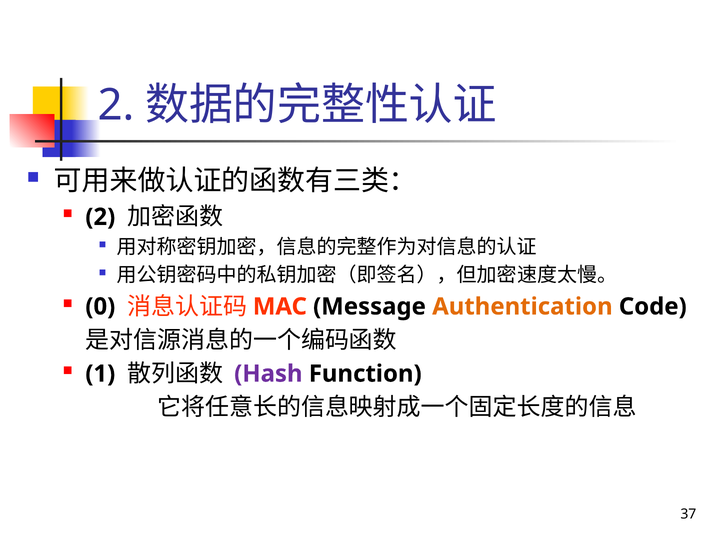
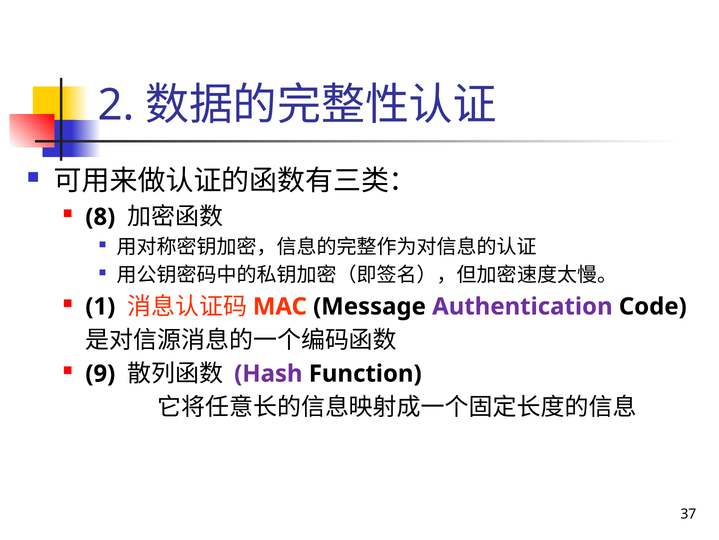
2 at (100, 217): 2 -> 8
0: 0 -> 1
Authentication colour: orange -> purple
1: 1 -> 9
